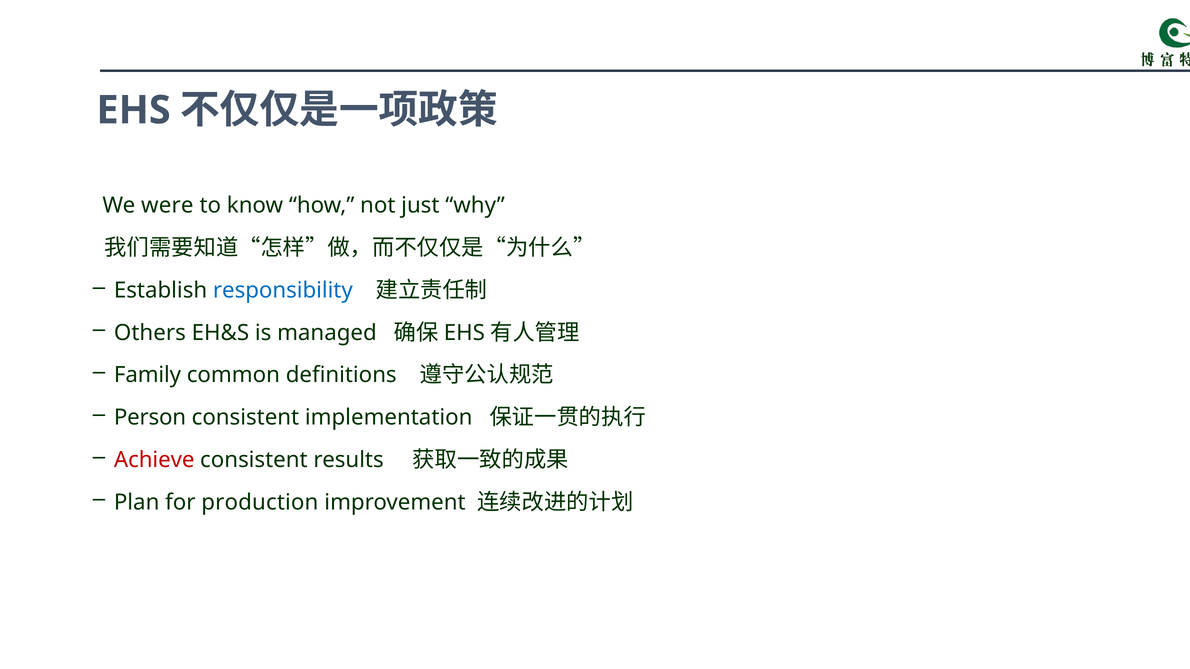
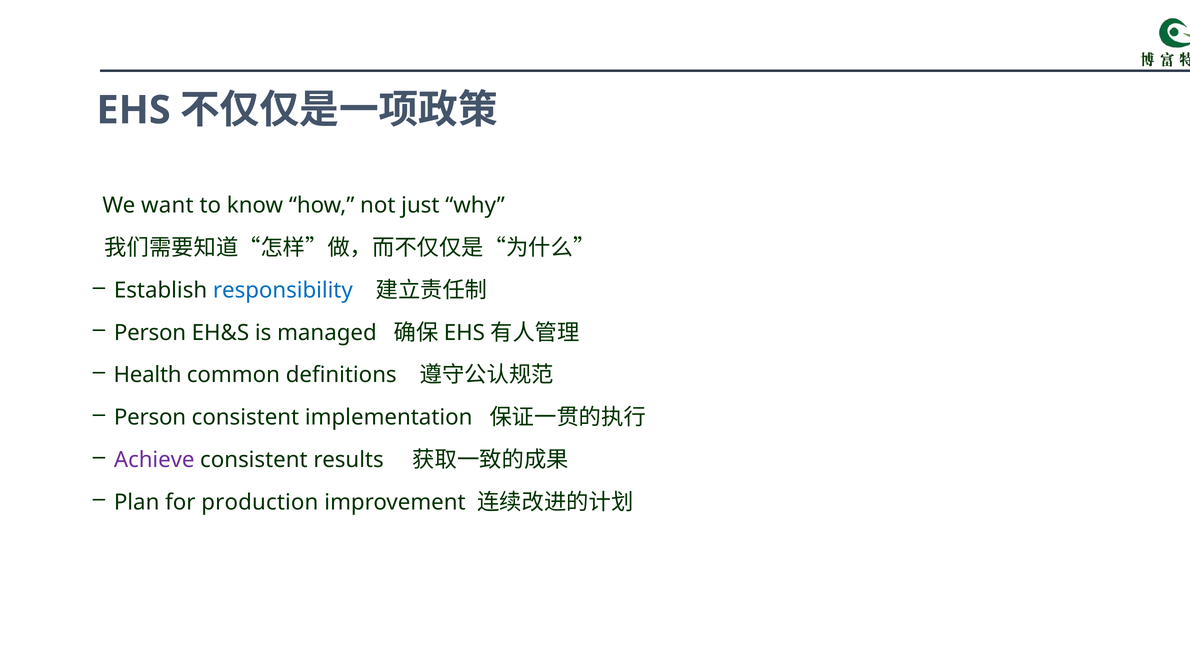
were: were -> want
Others at (150, 333): Others -> Person
Family: Family -> Health
Achieve colour: red -> purple
